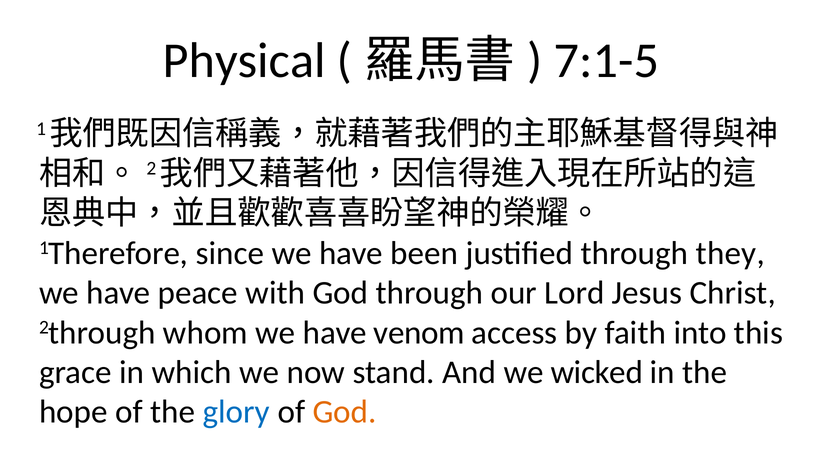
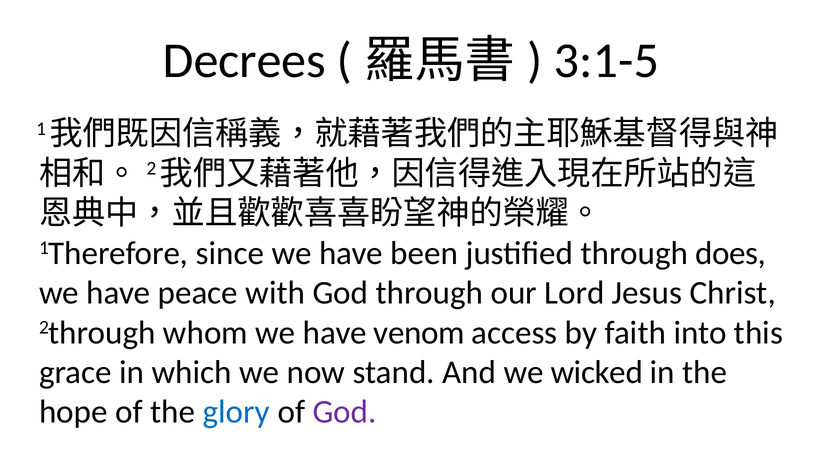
Physical: Physical -> Decrees
7:1-5: 7:1-5 -> 3:1-5
they: they -> does
God at (345, 412) colour: orange -> purple
